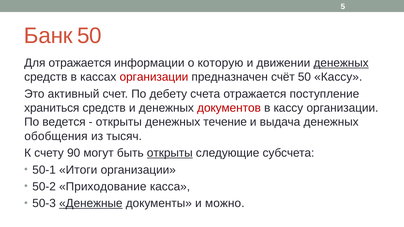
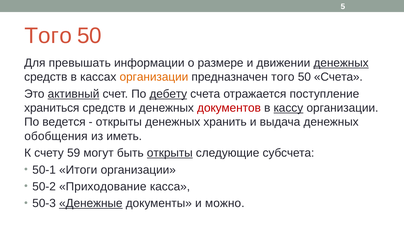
Банк at (48, 36): Банк -> Того
Для отражается: отражается -> превышать
которую: которую -> размере
организации at (154, 77) colour: red -> orange
предназначен счёт: счёт -> того
50 Кассу: Кассу -> Счета
активный underline: none -> present
дебету underline: none -> present
кассу at (288, 108) underline: none -> present
течение: течение -> хранить
тысяч: тысяч -> иметь
90: 90 -> 59
